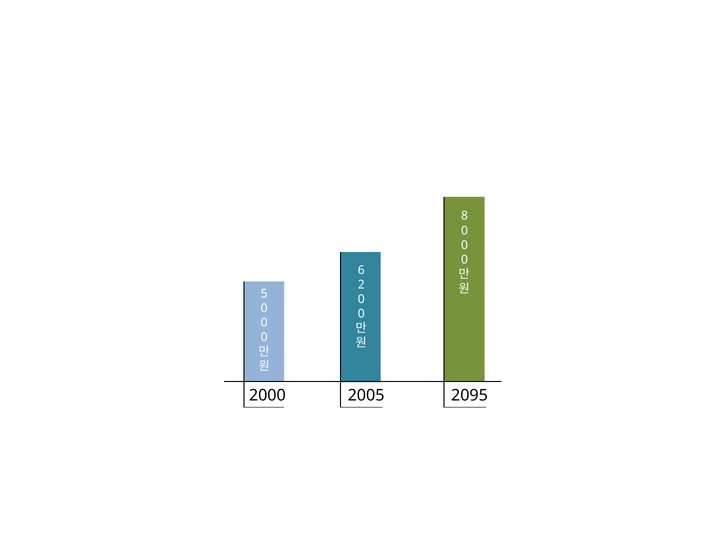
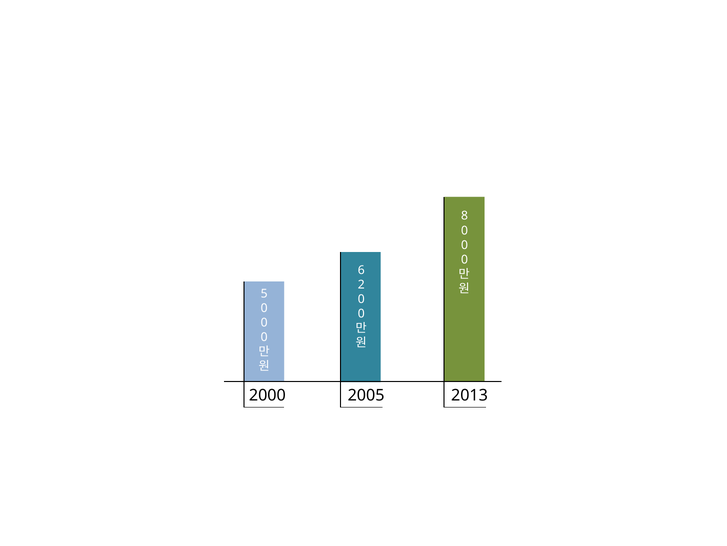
2095: 2095 -> 2013
